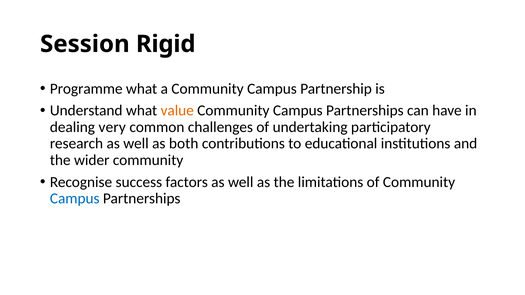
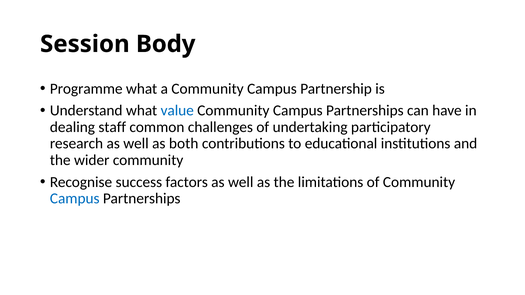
Rigid: Rigid -> Body
value colour: orange -> blue
very: very -> staff
